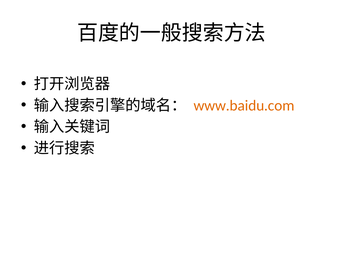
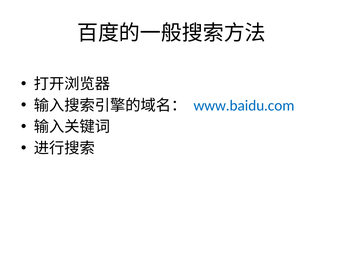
www.baidu.com colour: orange -> blue
